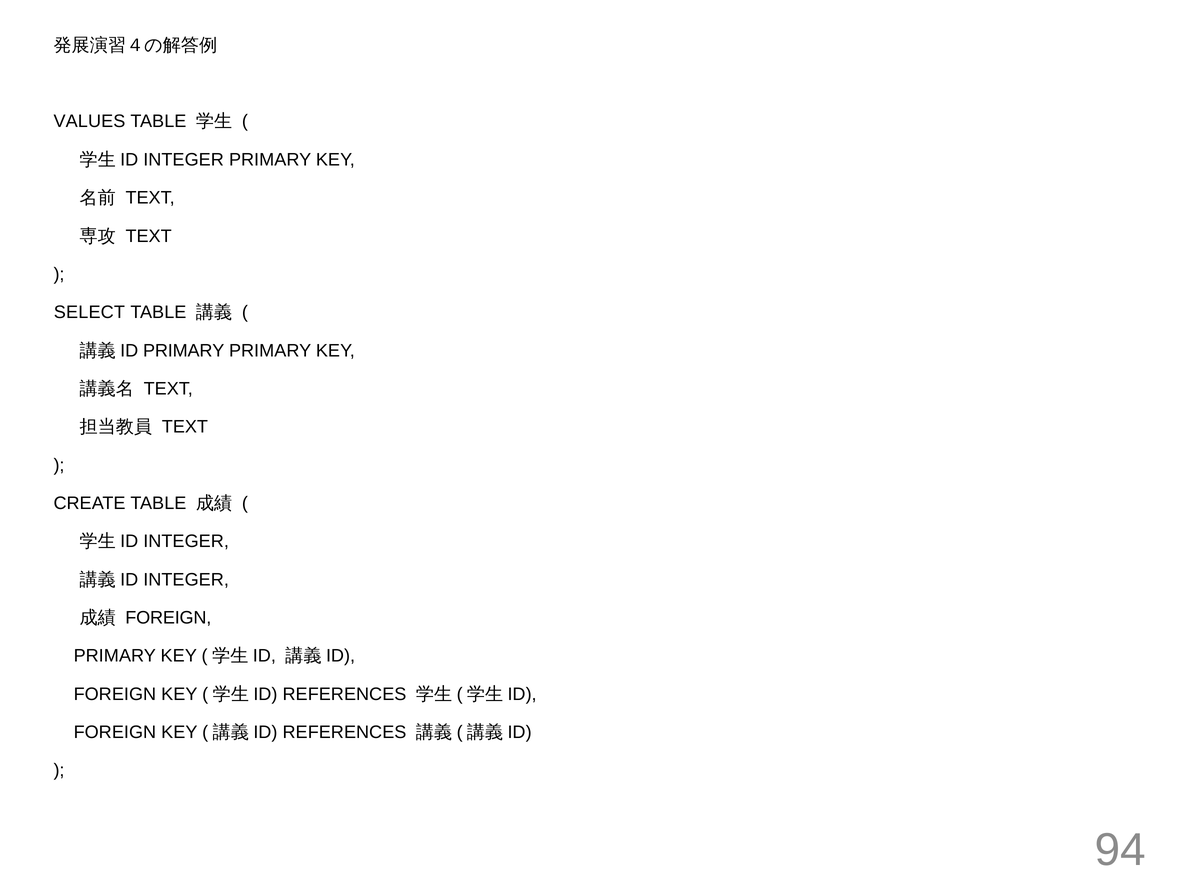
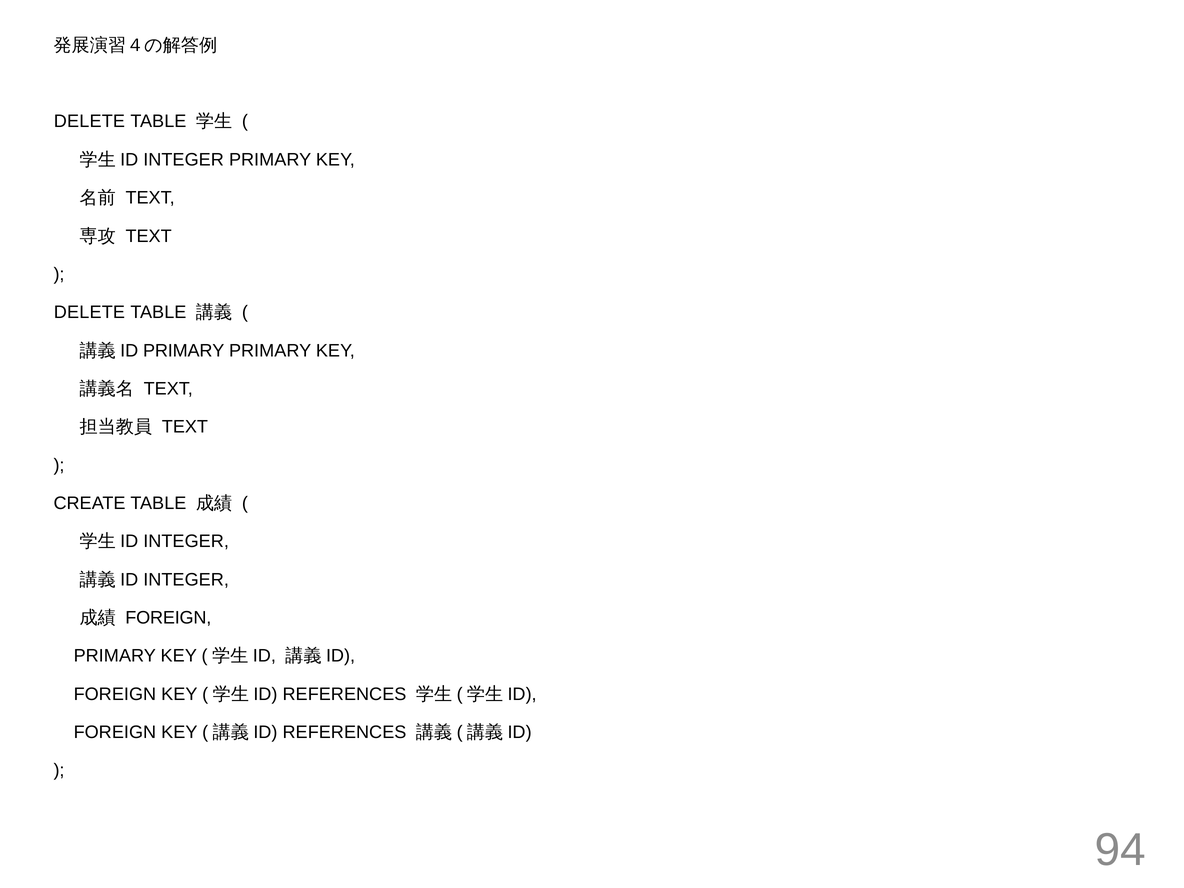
VALUES at (89, 122): VALUES -> DELETE
SELECT at (89, 312): SELECT -> DELETE
